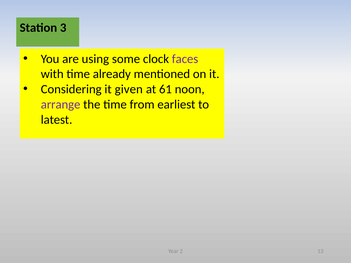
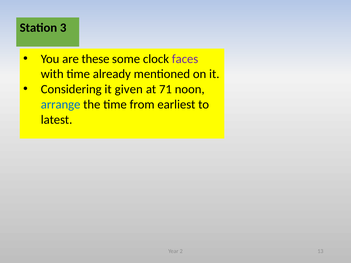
using: using -> these
61: 61 -> 71
arrange colour: purple -> blue
